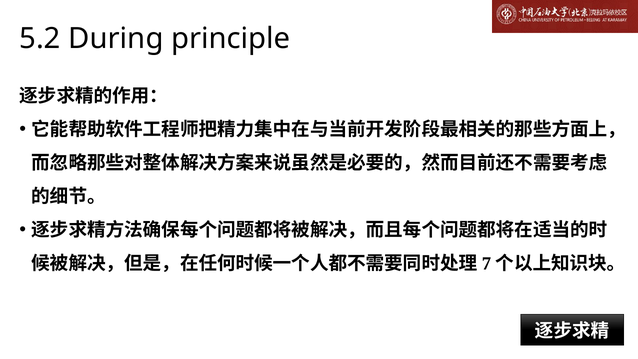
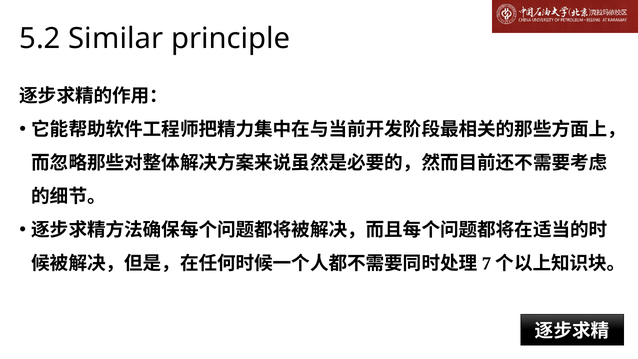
During: During -> Similar
